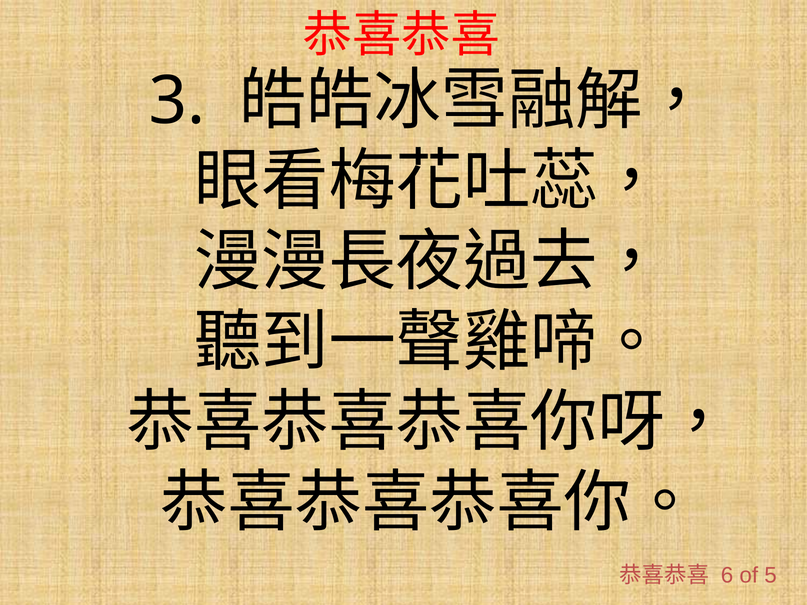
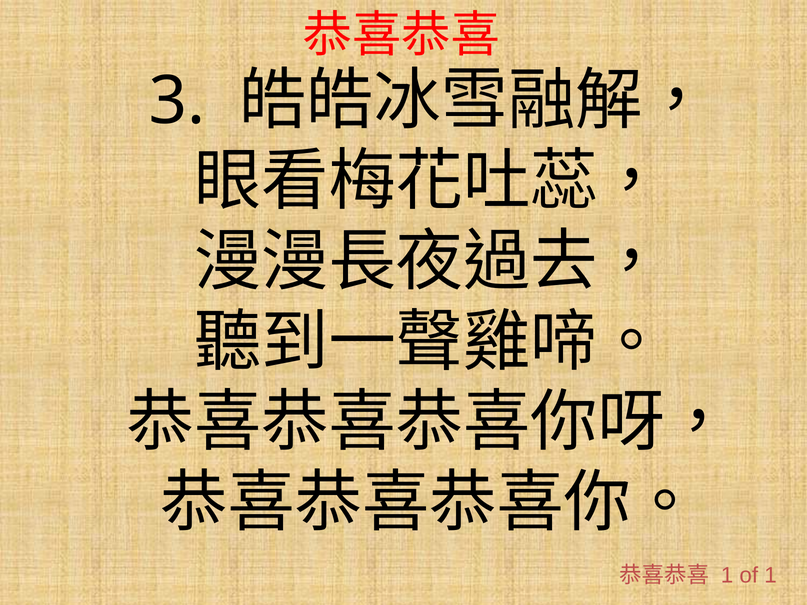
6 at (727, 576): 6 -> 1
of 5: 5 -> 1
